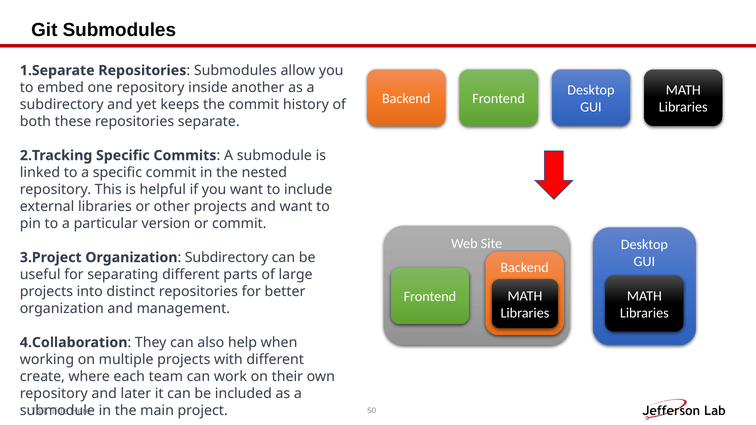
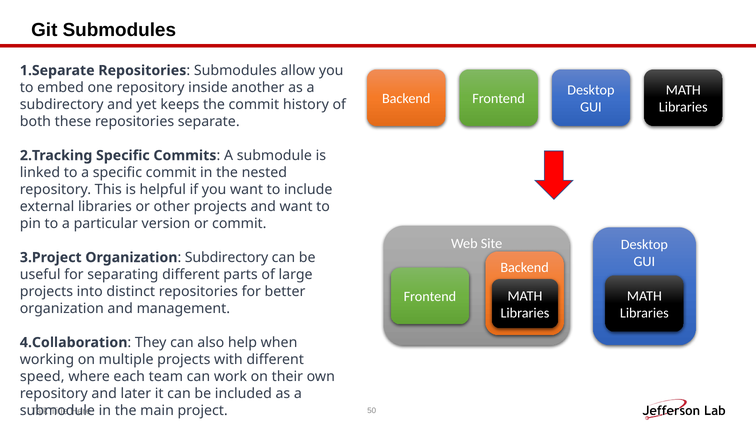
create: create -> speed
